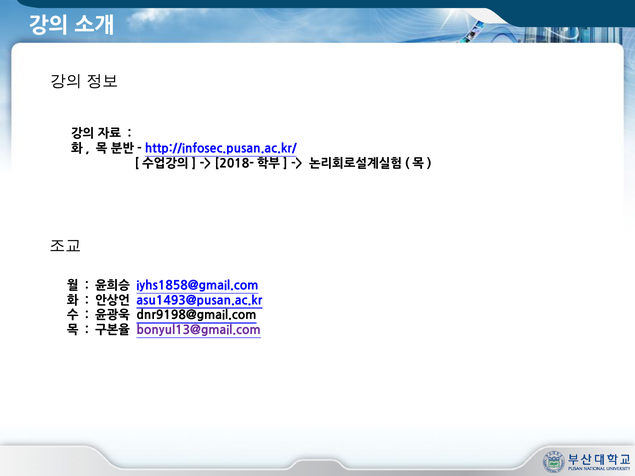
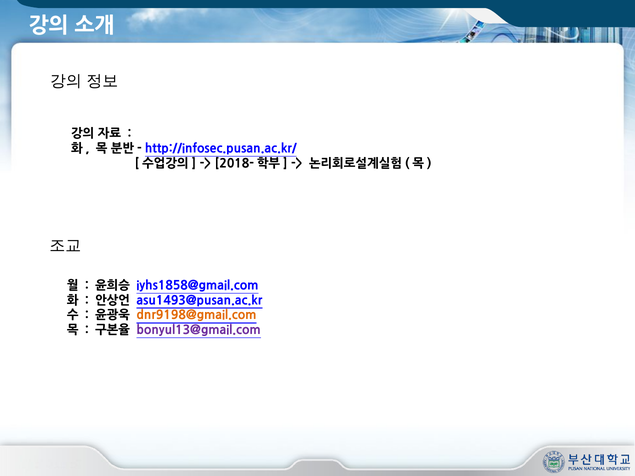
dnr9198@gmail.com colour: black -> orange
